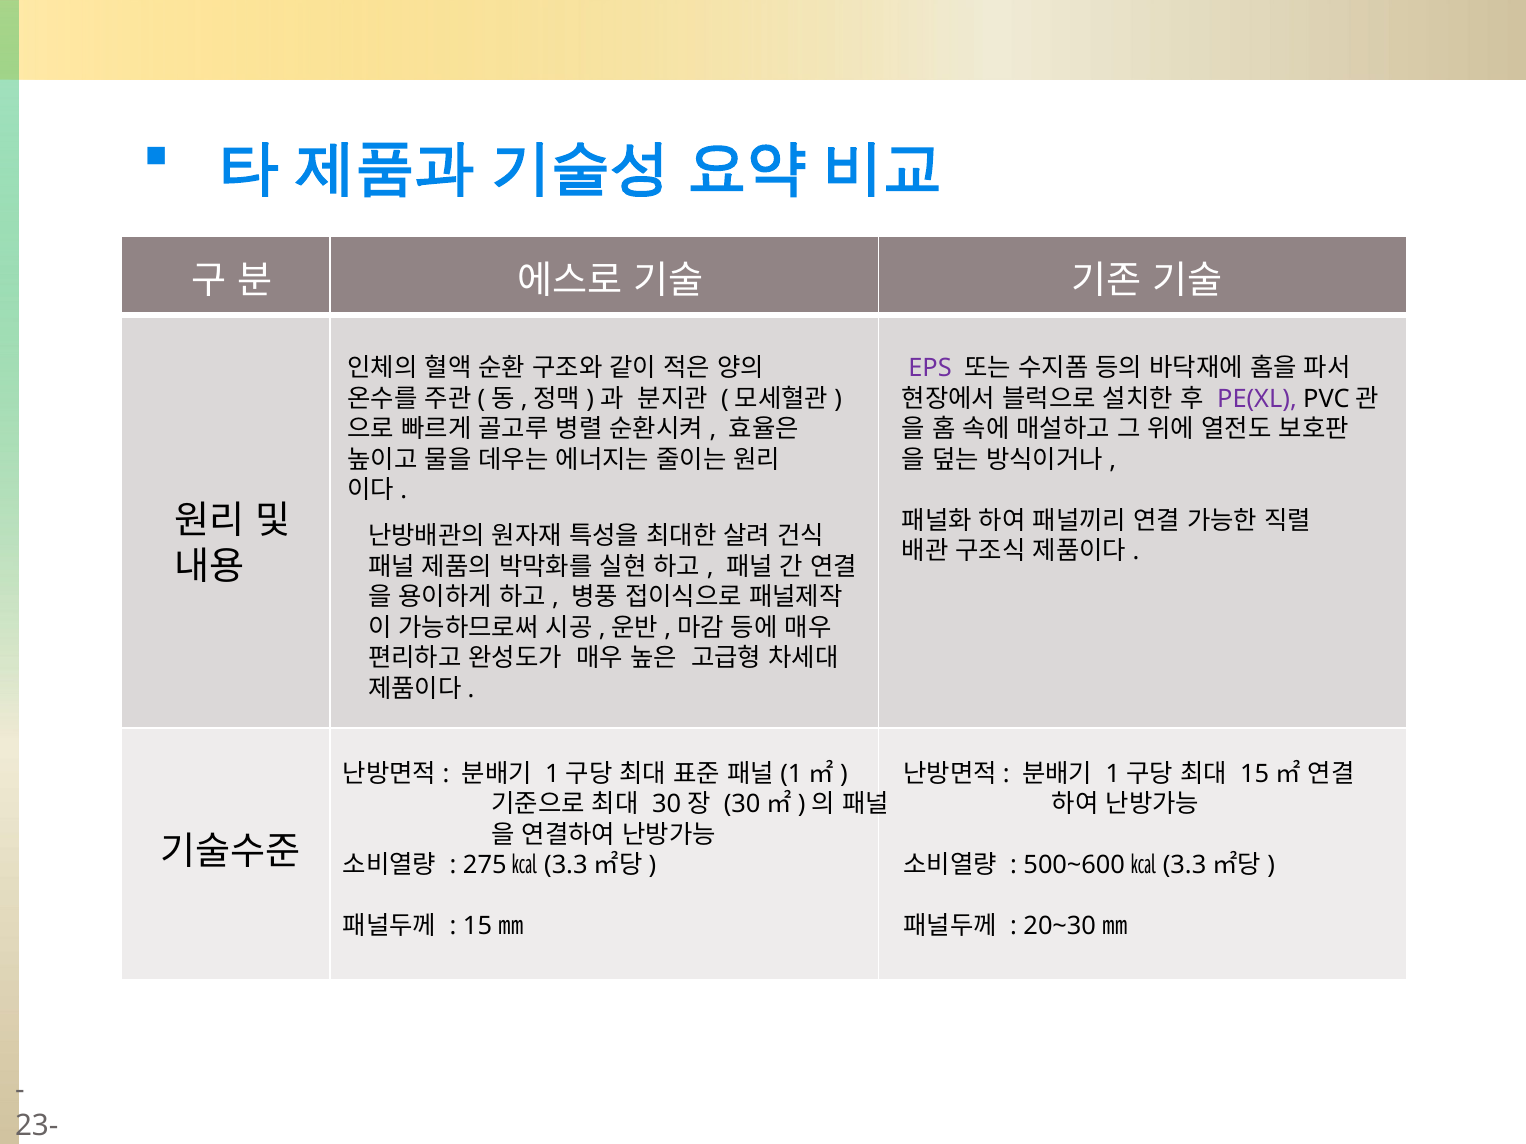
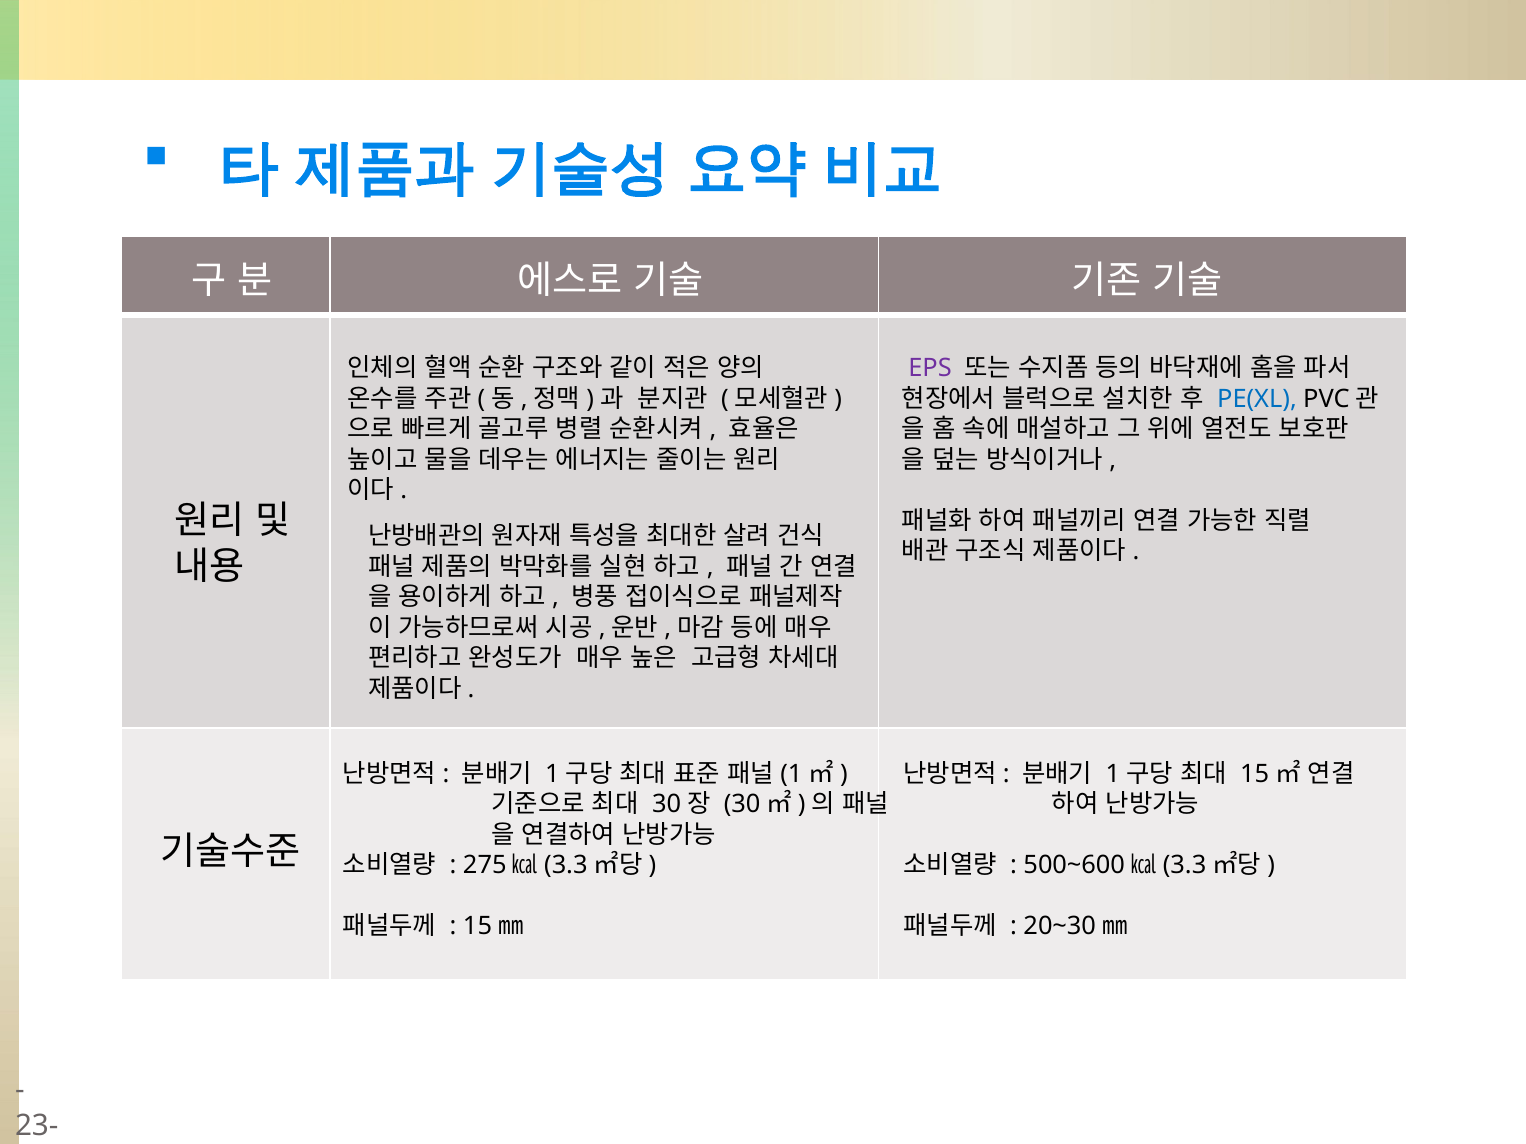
PE(XL colour: purple -> blue
